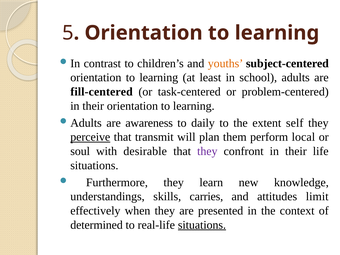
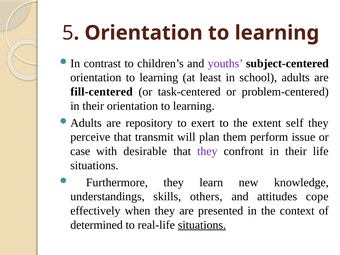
youths colour: orange -> purple
awareness: awareness -> repository
daily: daily -> exert
perceive underline: present -> none
local: local -> issue
soul: soul -> case
carries: carries -> others
limit: limit -> cope
